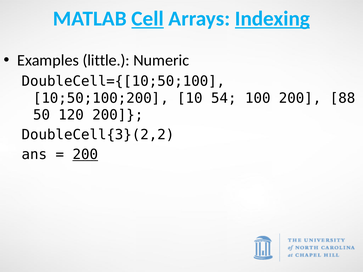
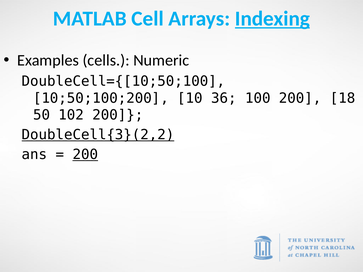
Cell underline: present -> none
little: little -> cells
54: 54 -> 36
88: 88 -> 18
120: 120 -> 102
DoubleCell{3}(2,2 underline: none -> present
